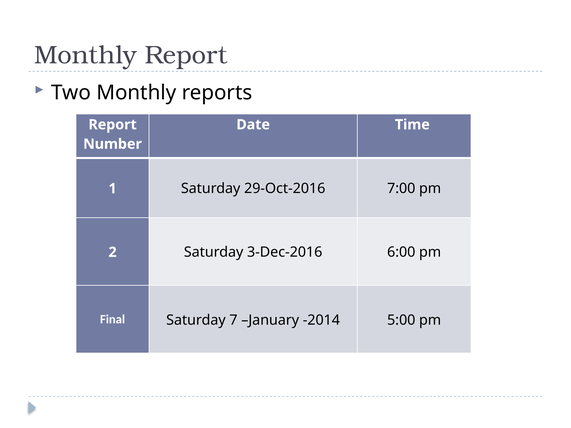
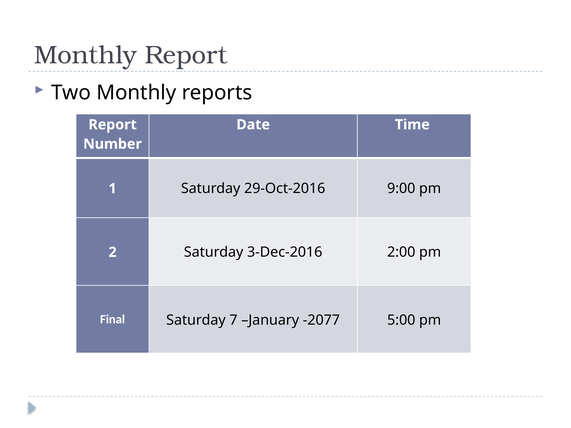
7:00: 7:00 -> 9:00
6:00: 6:00 -> 2:00
-2014: -2014 -> -2077
